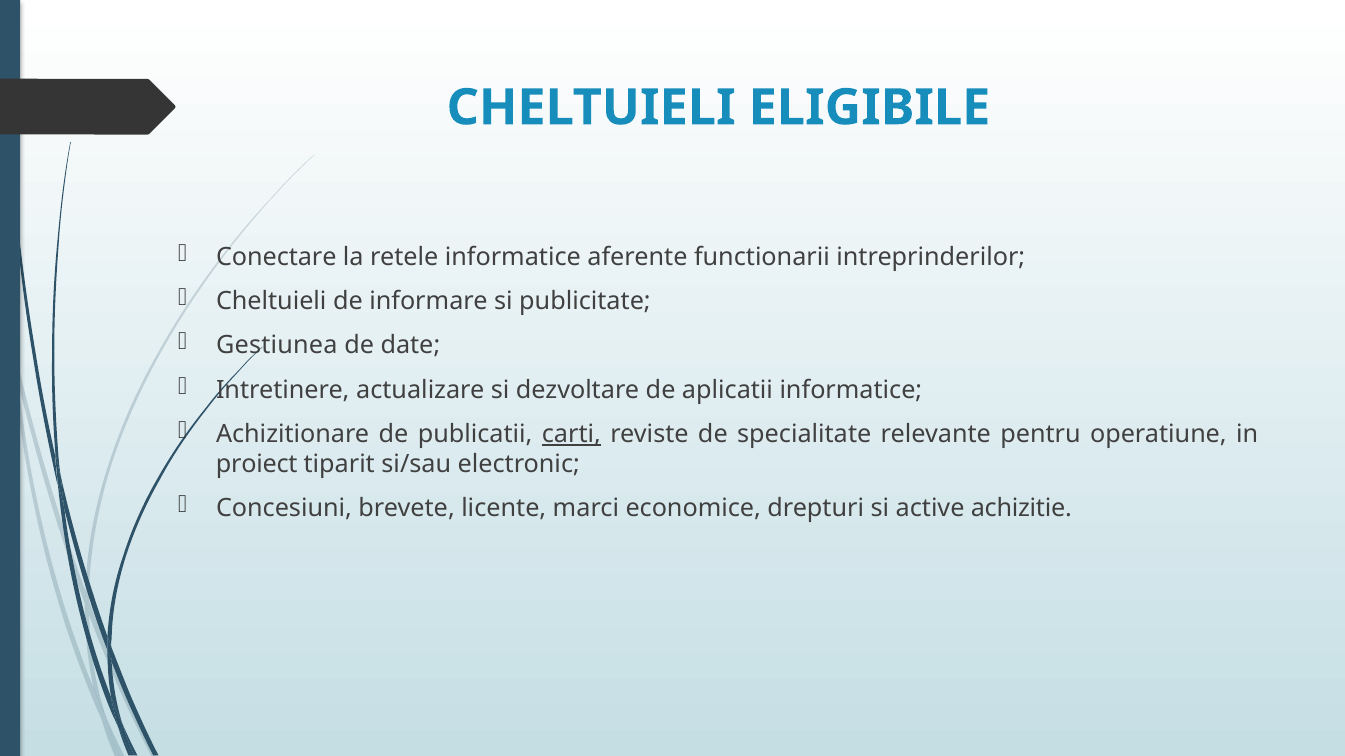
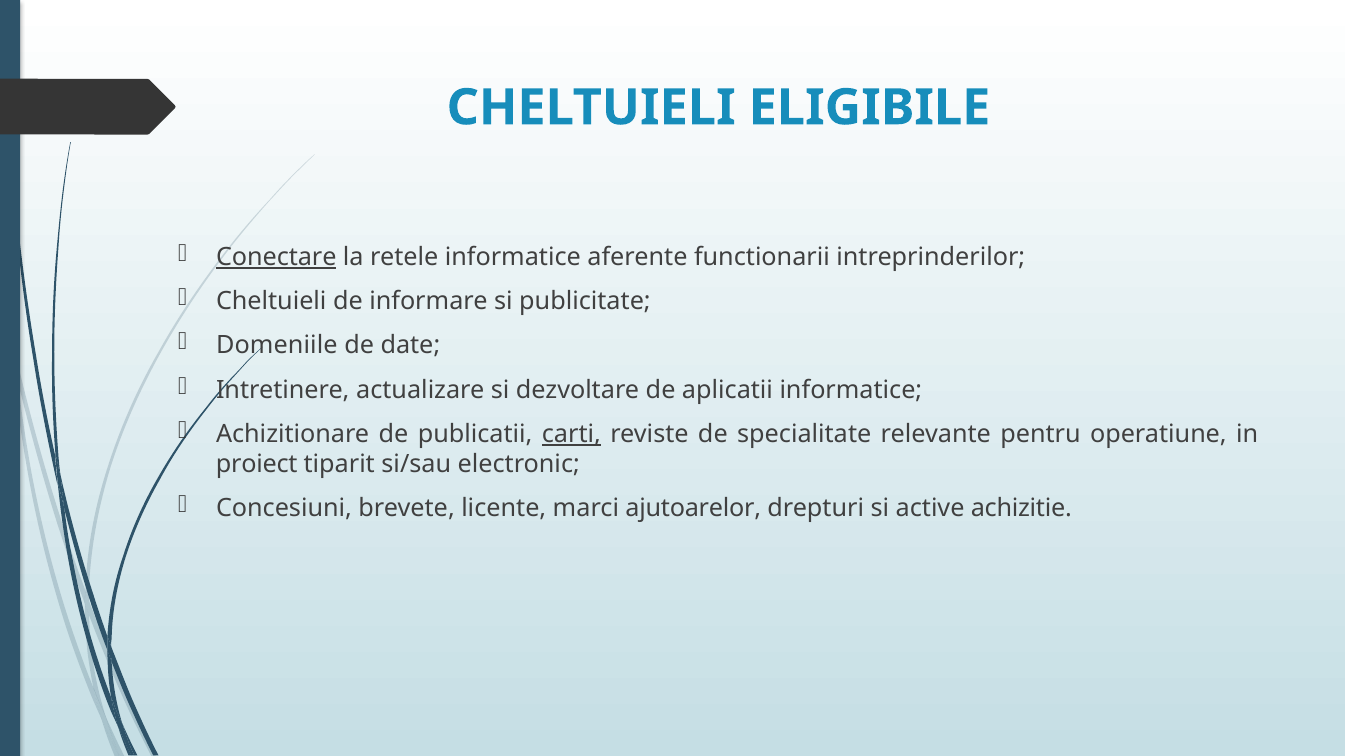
Conectare underline: none -> present
Gestiunea: Gestiunea -> Domeniile
economice: economice -> ajutoarelor
